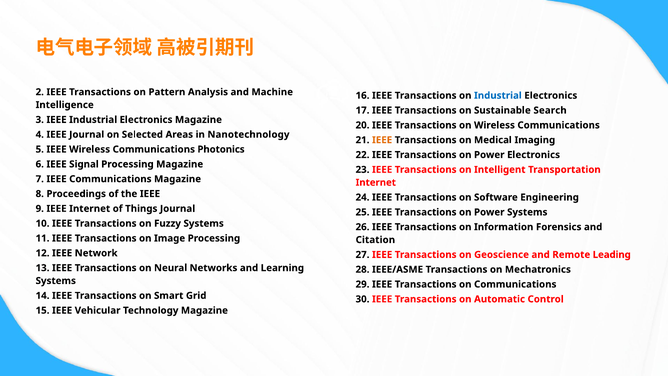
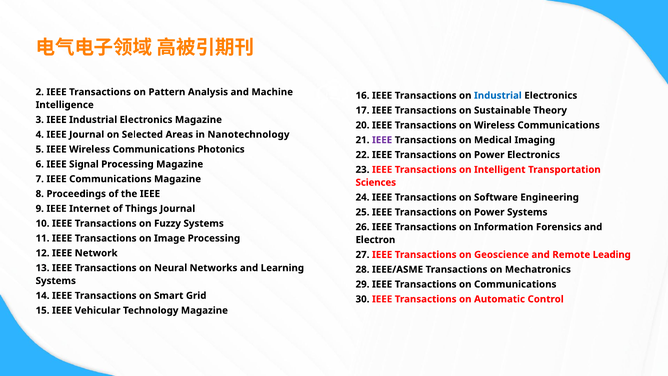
Search: Search -> Theory
IEEE at (382, 140) colour: orange -> purple
Internet at (376, 182): Internet -> Sciences
Citation: Citation -> Electron
